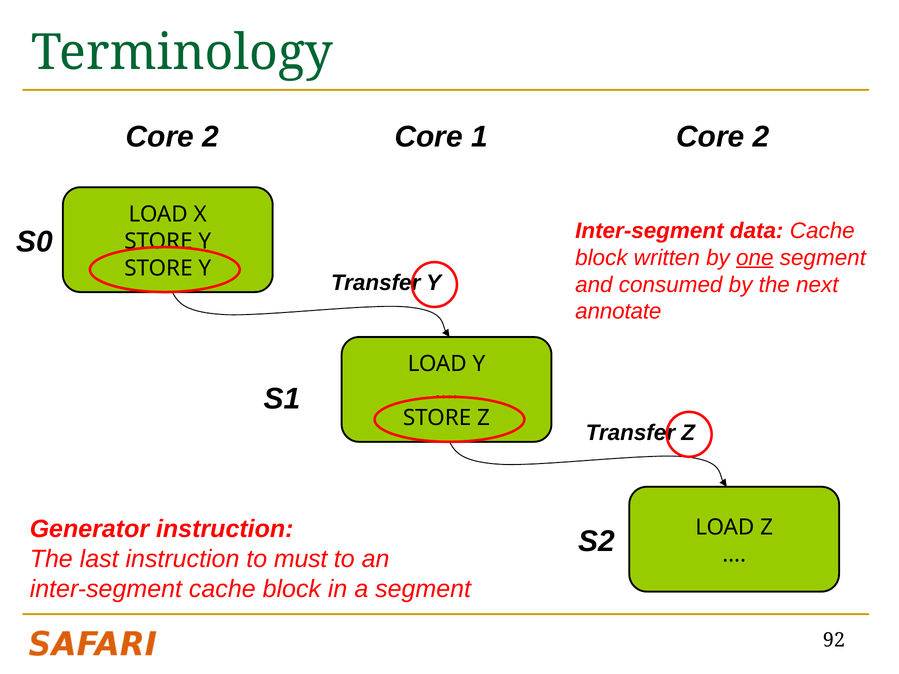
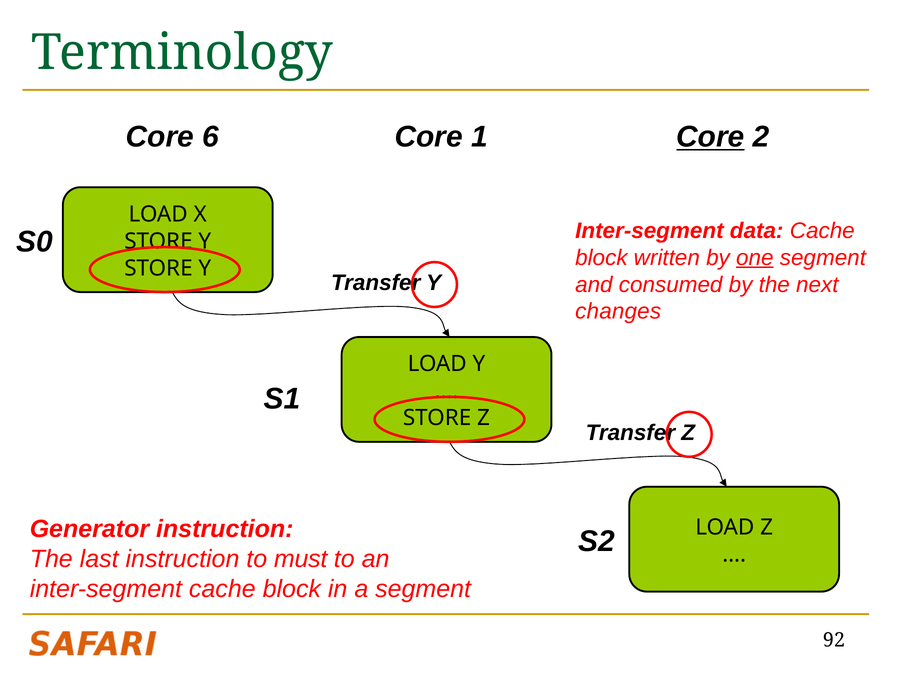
2 at (211, 137): 2 -> 6
Core at (710, 137) underline: none -> present
annotate: annotate -> changes
